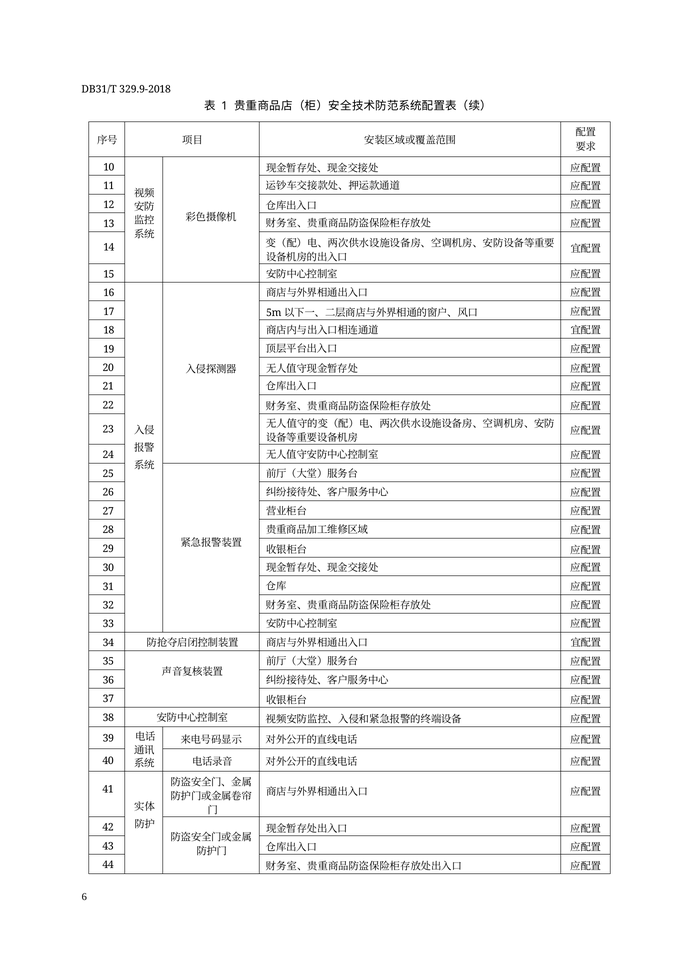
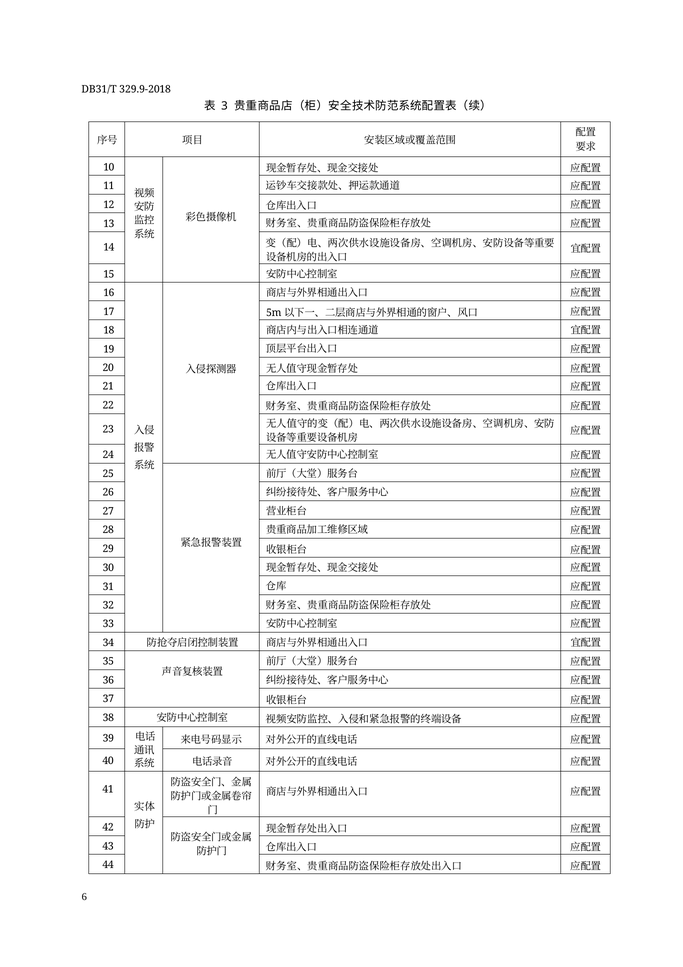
1: 1 -> 3
